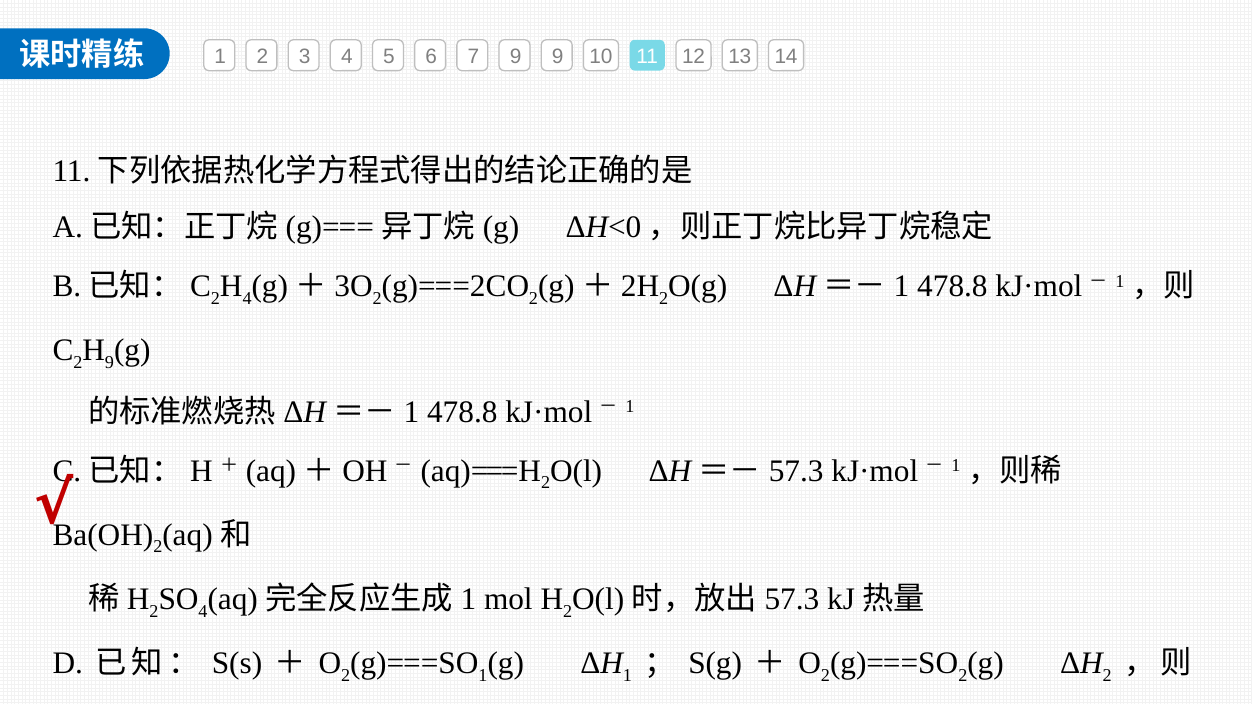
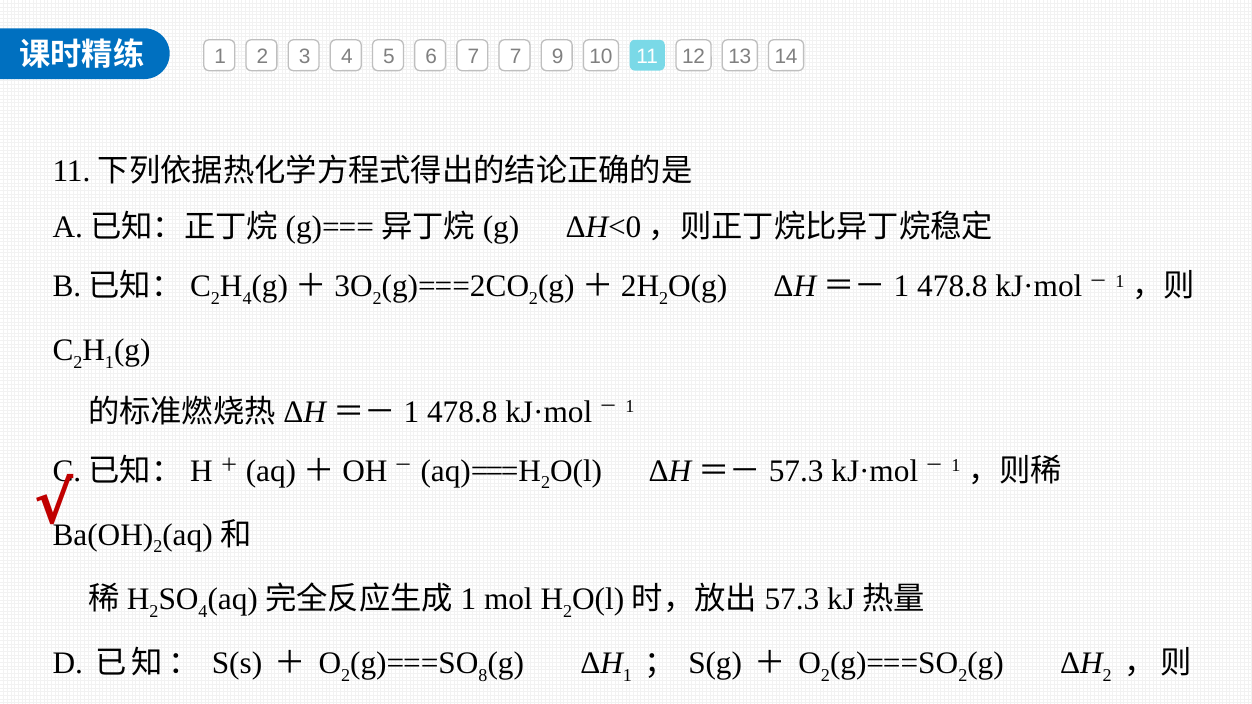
7 9: 9 -> 7
9 at (110, 363): 9 -> 1
1 at (483, 675): 1 -> 8
